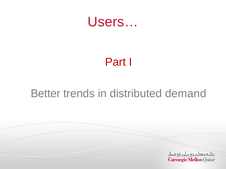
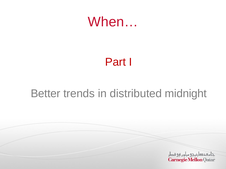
Users…: Users… -> When…
demand: demand -> midnight
